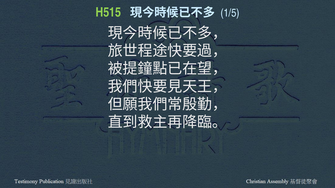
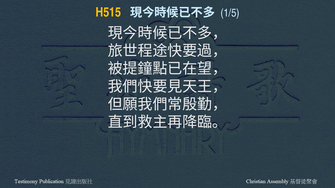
H515 colour: light green -> yellow
